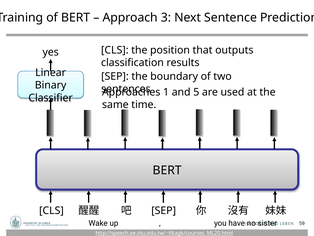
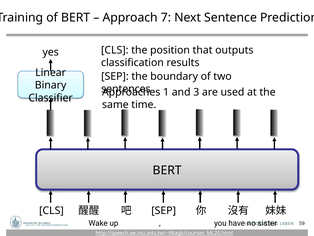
3: 3 -> 7
5: 5 -> 3
